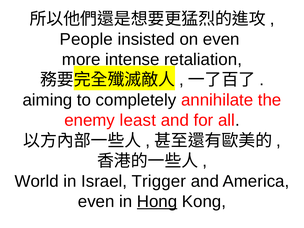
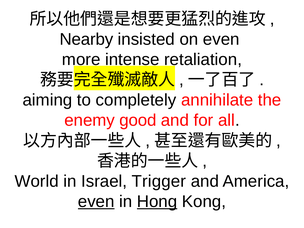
People: People -> Nearby
least: least -> good
even at (96, 201) underline: none -> present
